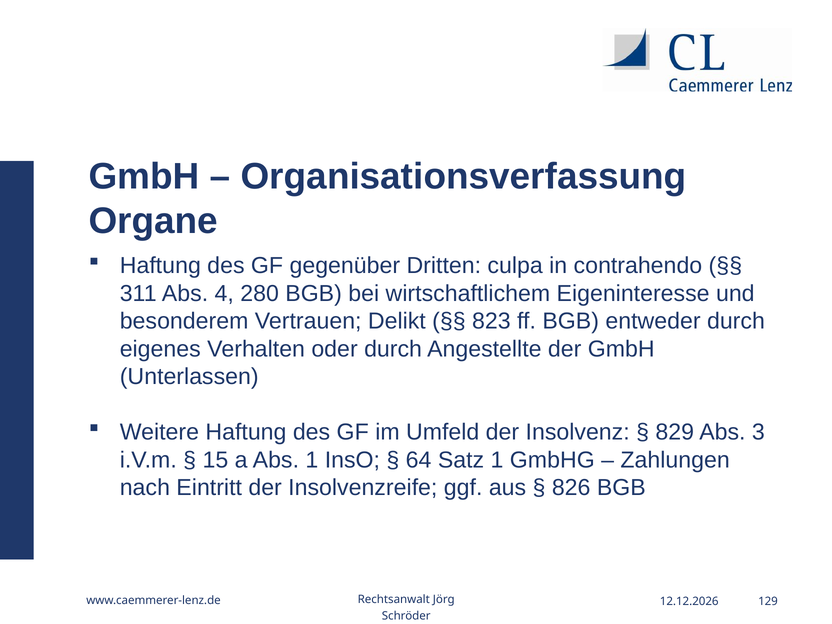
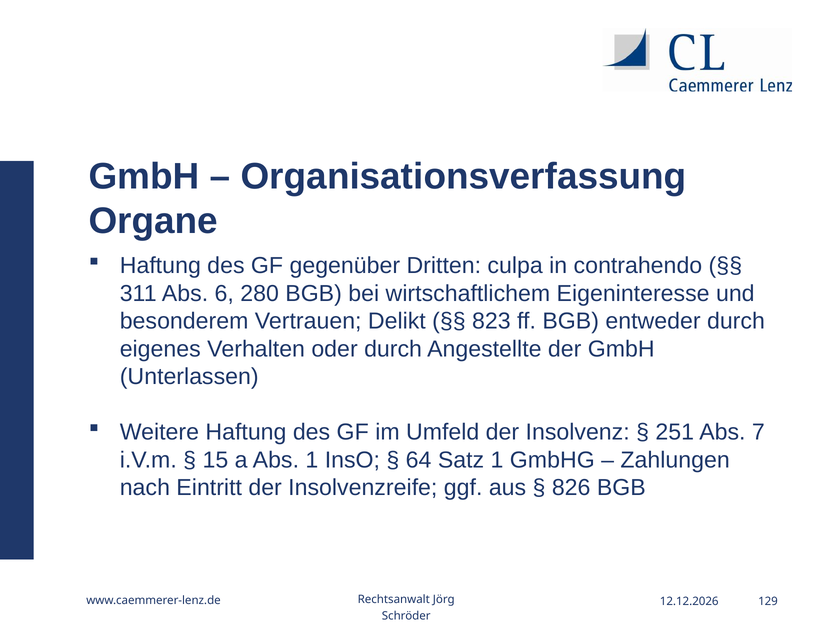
4: 4 -> 6
829: 829 -> 251
3: 3 -> 7
